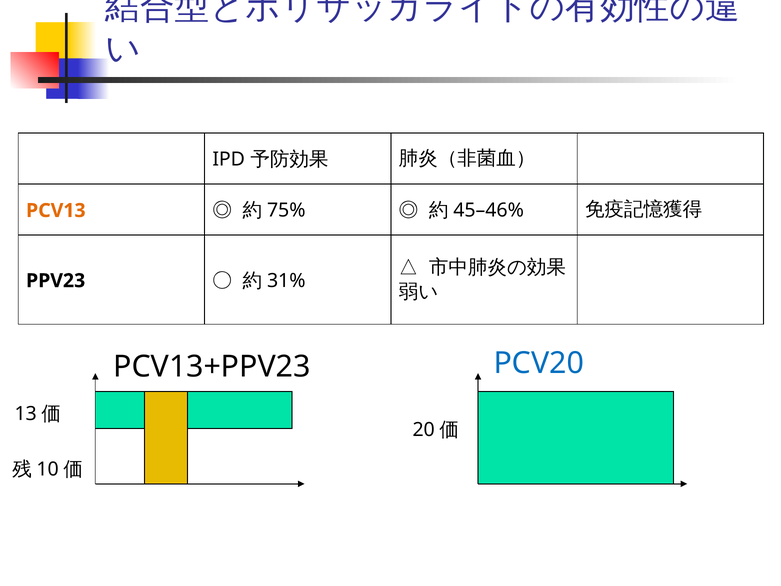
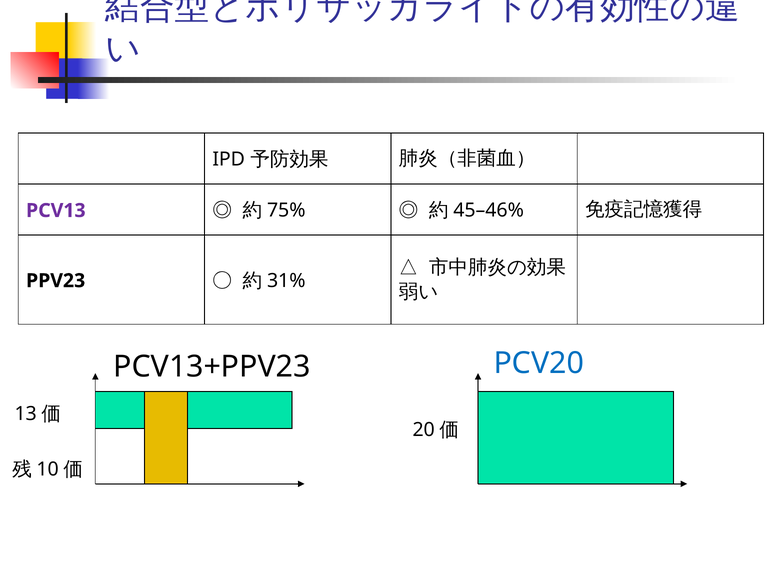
PCV13 colour: orange -> purple
